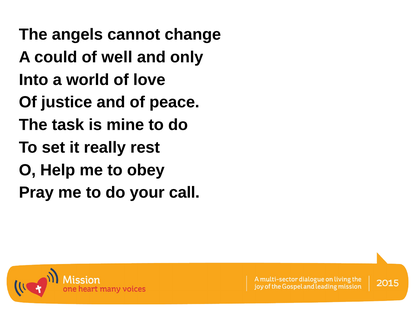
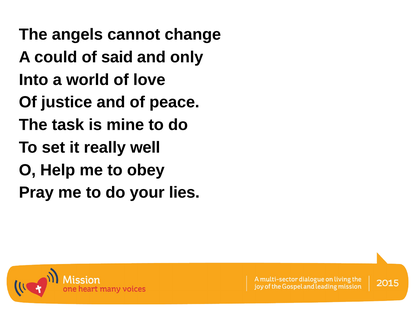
well: well -> said
rest: rest -> well
call: call -> lies
